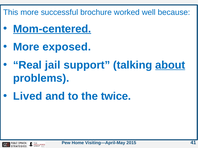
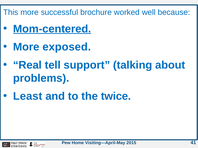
jail: jail -> tell
about underline: present -> none
Lived: Lived -> Least
